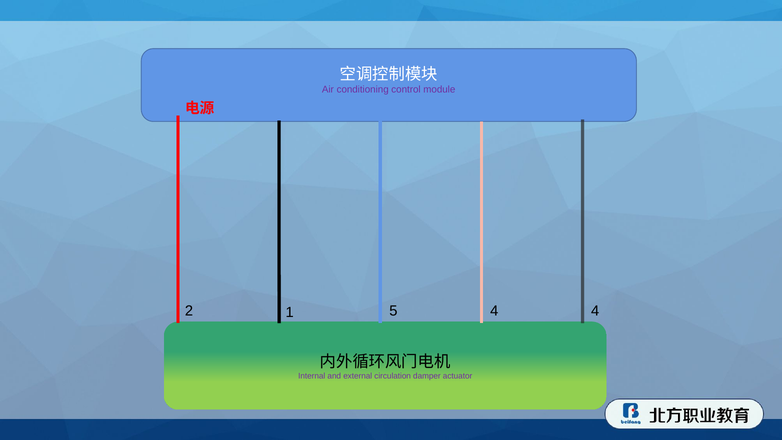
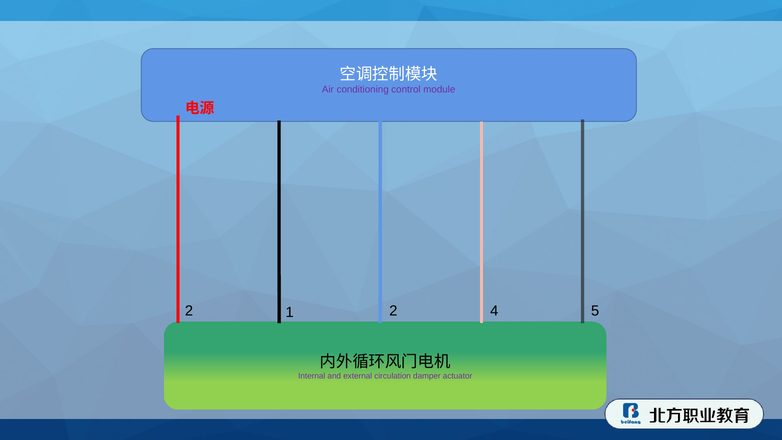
4 4: 4 -> 5
1 5: 5 -> 2
